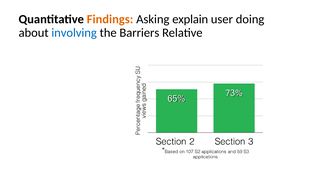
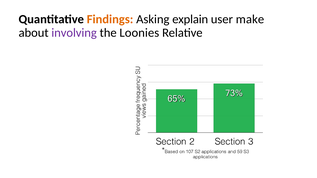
doing: doing -> make
involving colour: blue -> purple
Barriers: Barriers -> Loonies
